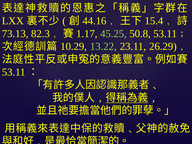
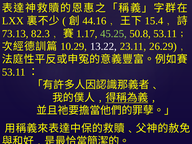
13.22 colour: light green -> white
